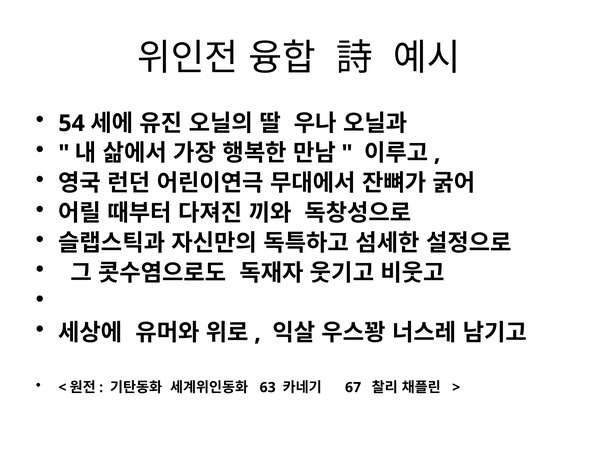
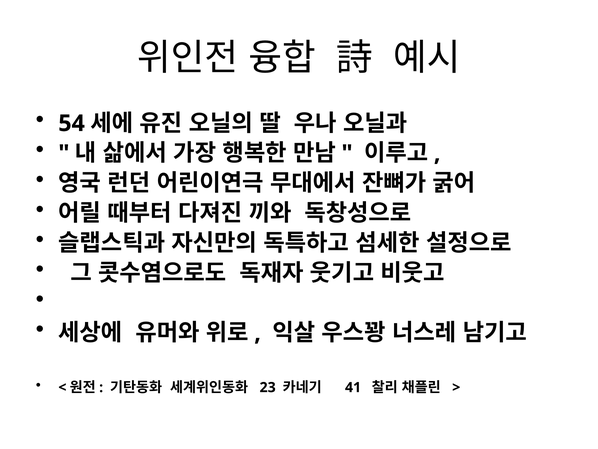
63: 63 -> 23
67: 67 -> 41
